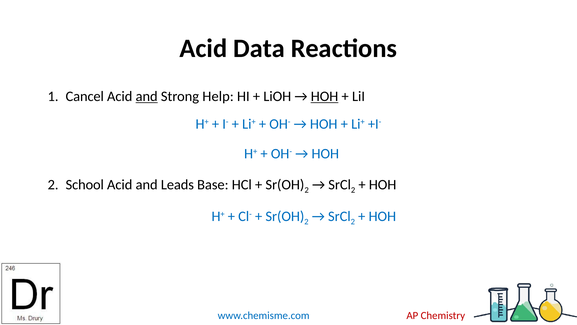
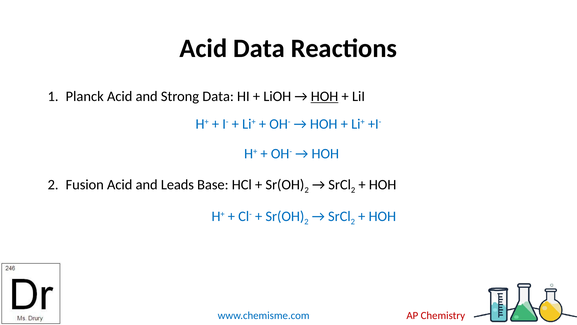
Cancel: Cancel -> Planck
and at (147, 96) underline: present -> none
Strong Help: Help -> Data
School: School -> Fusion
